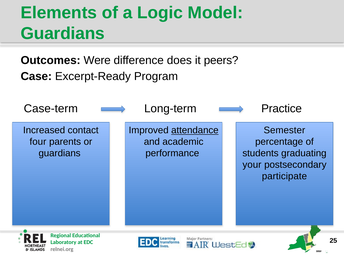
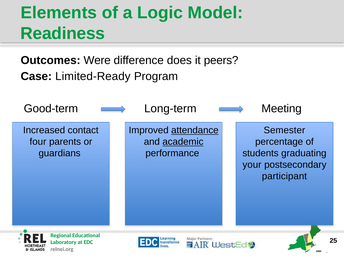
Guardians at (63, 33): Guardians -> Readiness
Excerpt-Ready: Excerpt-Ready -> Limited-Ready
Case-term: Case-term -> Good-term
Practice: Practice -> Meeting
academic underline: none -> present
participate: participate -> participant
